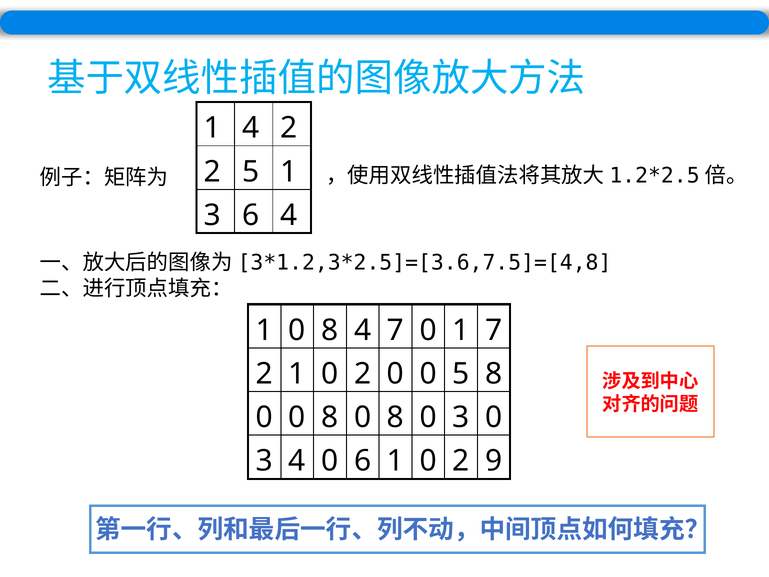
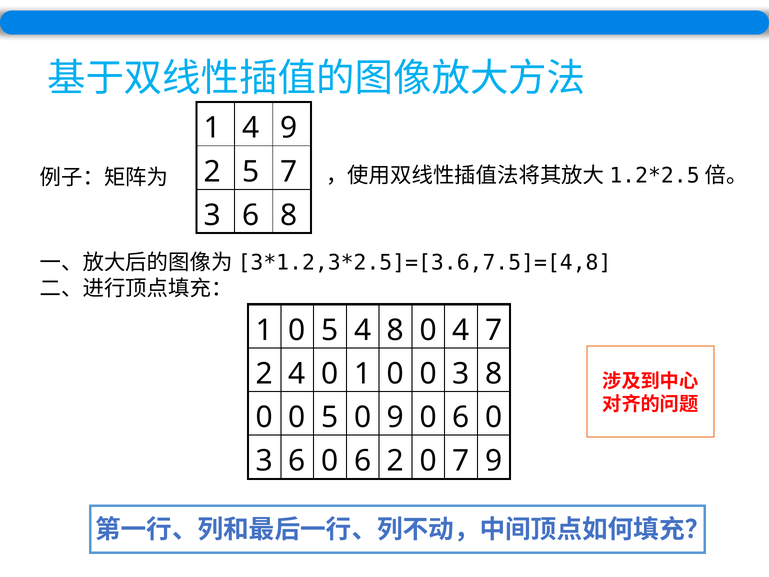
4 2: 2 -> 9
5 1: 1 -> 7
6 4: 4 -> 8
1 0 8: 8 -> 5
4 7: 7 -> 8
0 1: 1 -> 4
2 1: 1 -> 4
2 at (363, 374): 2 -> 1
0 0 5: 5 -> 3
0 0 8: 8 -> 5
8 at (395, 417): 8 -> 9
3 at (461, 417): 3 -> 6
4 at (297, 461): 4 -> 6
6 1: 1 -> 2
2 at (461, 461): 2 -> 7
